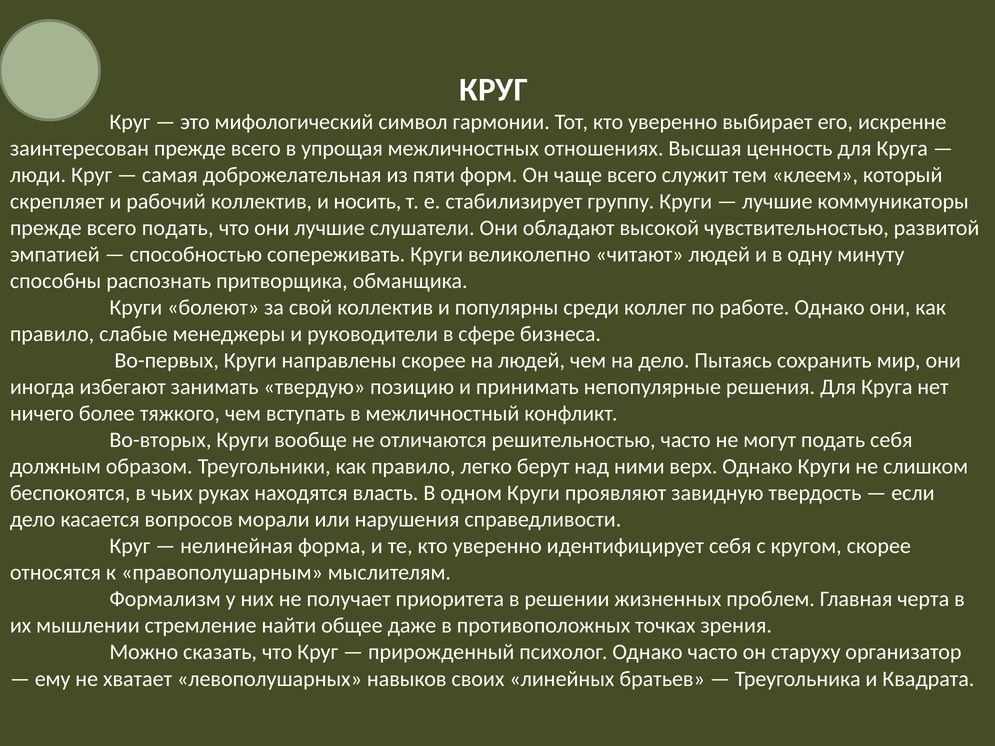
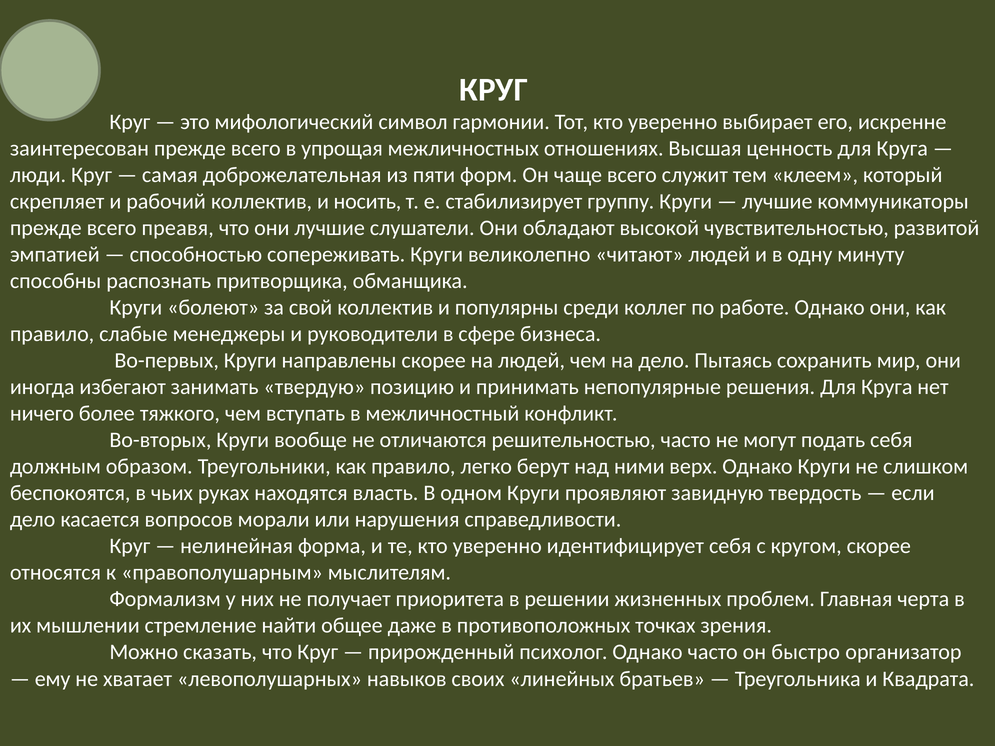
всего подать: подать -> преавя
старуху: старуху -> быстро
